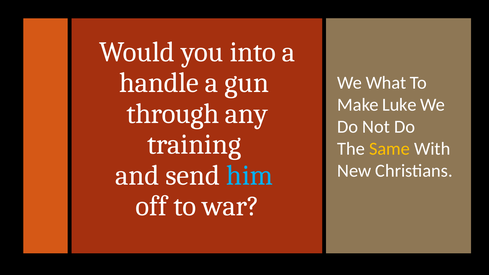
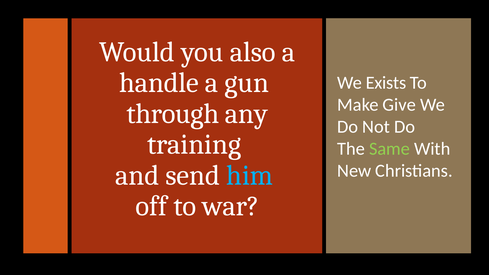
into: into -> also
What: What -> Exists
Luke: Luke -> Give
Same colour: yellow -> light green
